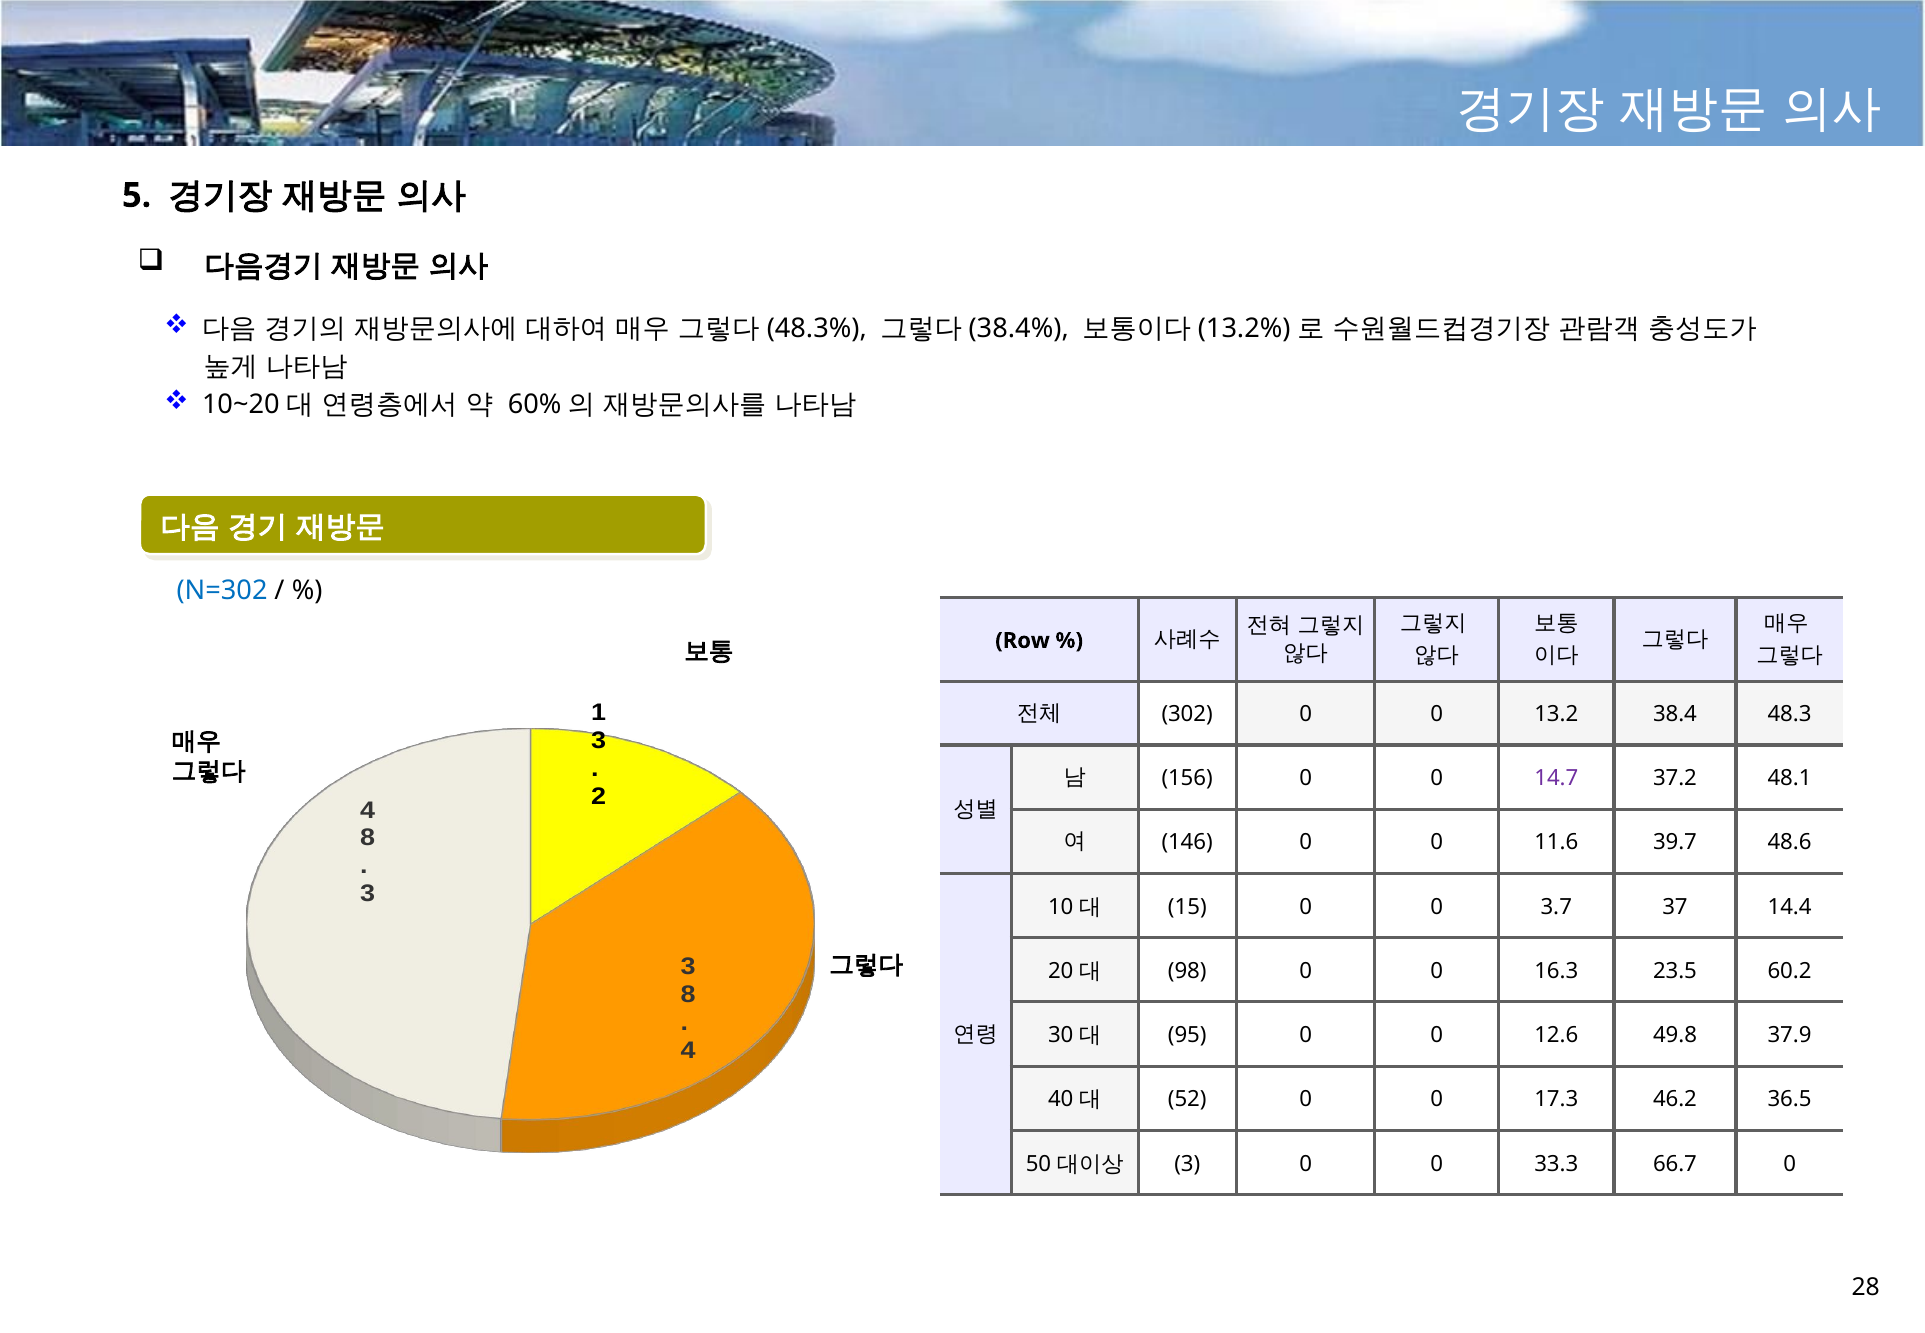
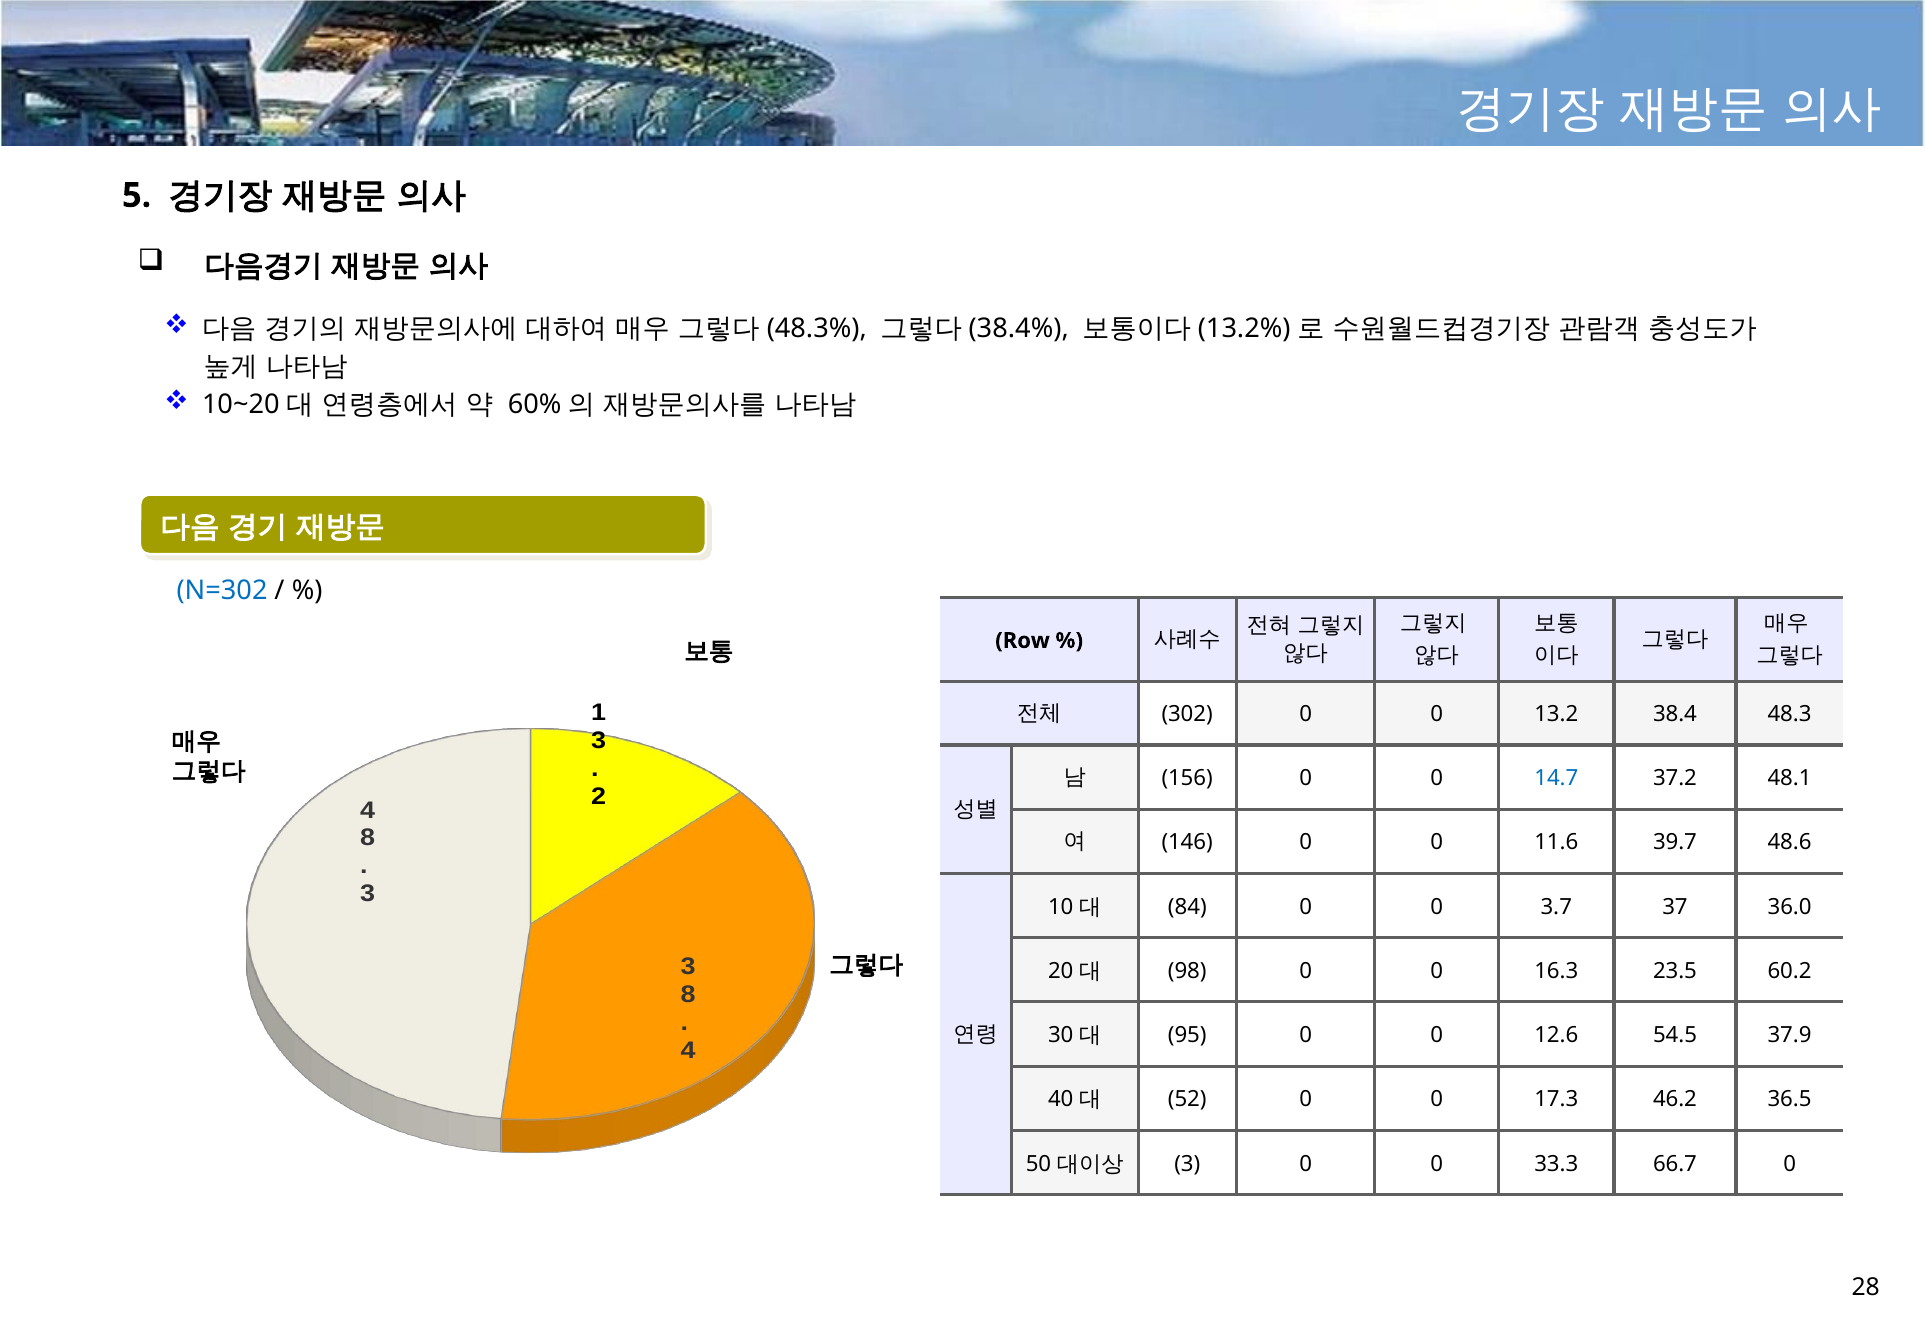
14.7 colour: purple -> blue
15: 15 -> 84
14.4: 14.4 -> 36.0
49.8: 49.8 -> 54.5
